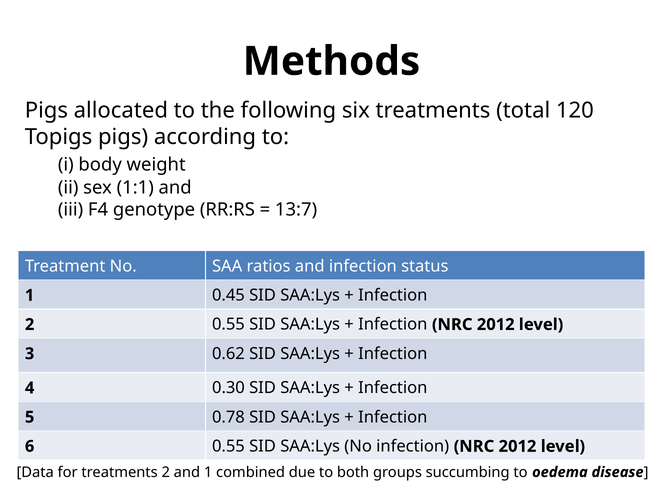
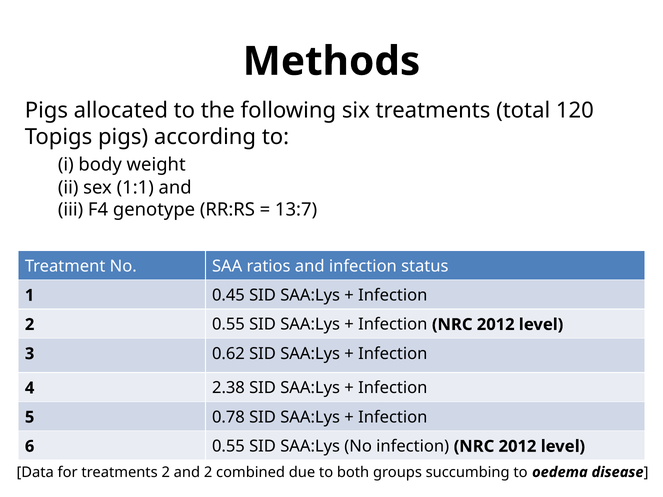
0.30: 0.30 -> 2.38
and 1: 1 -> 2
